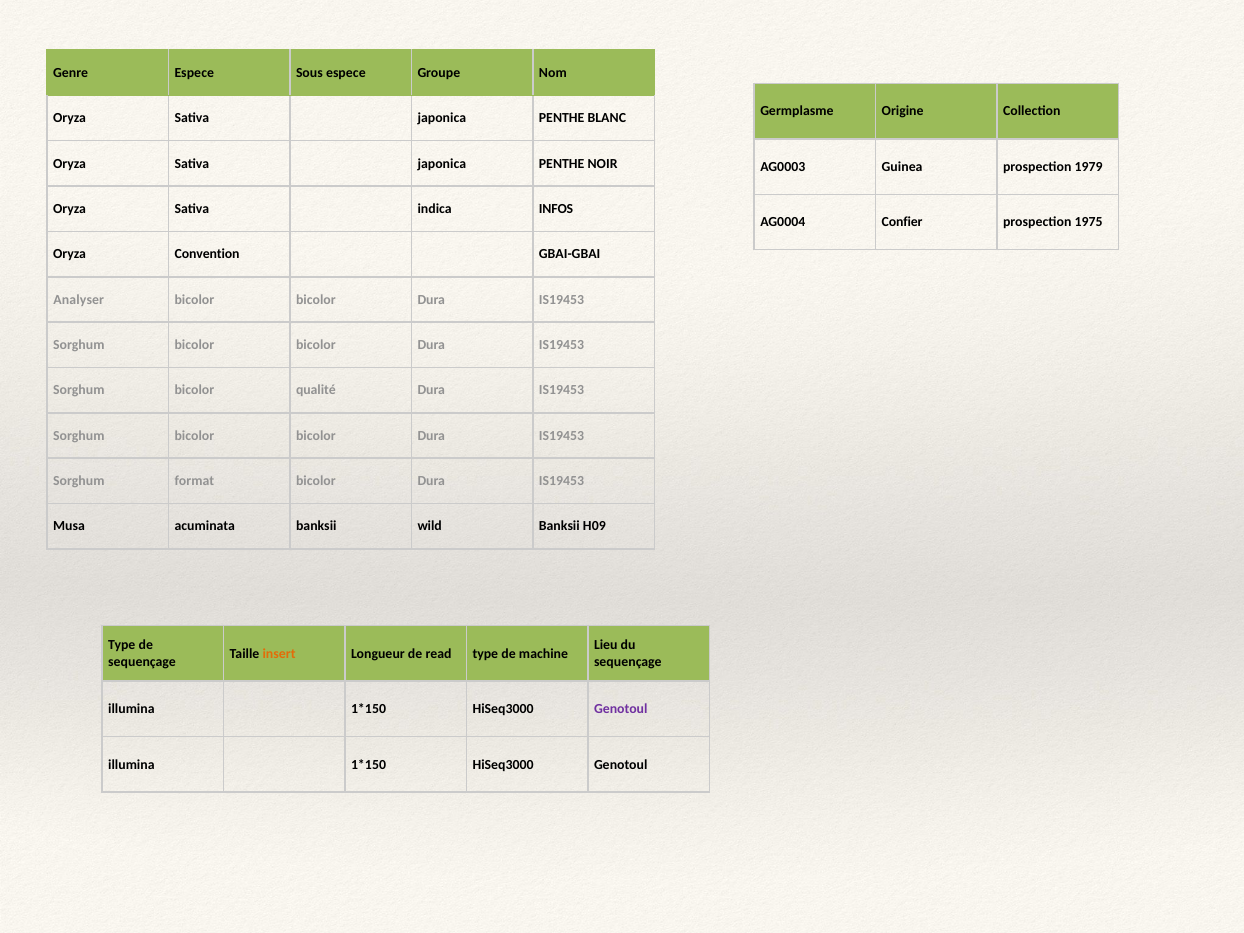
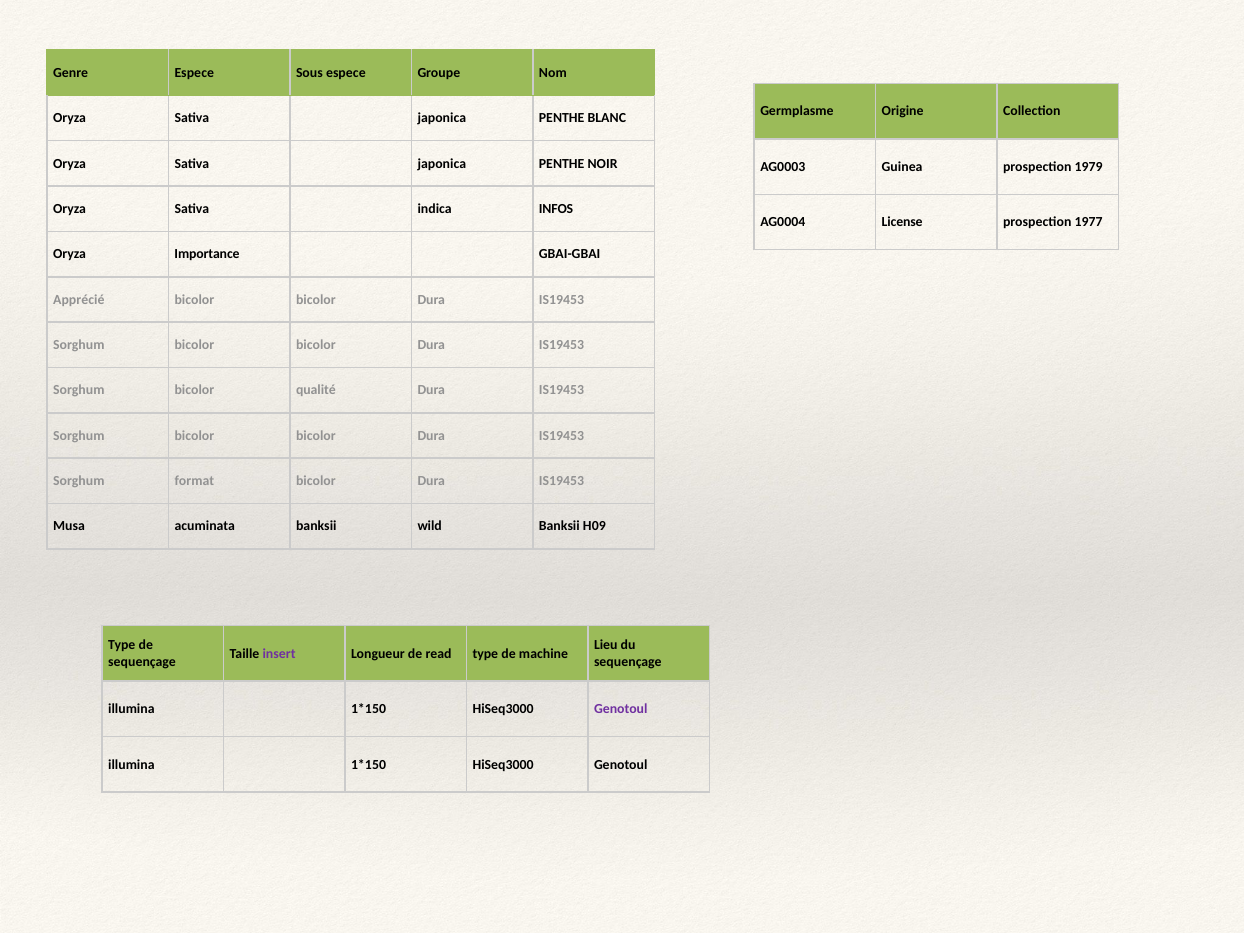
Confier: Confier -> License
1975: 1975 -> 1977
Convention: Convention -> Importance
Analyser: Analyser -> Apprécié
insert colour: orange -> purple
